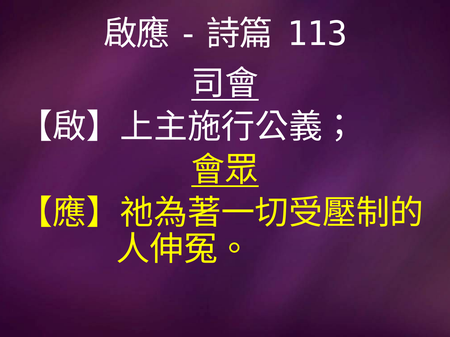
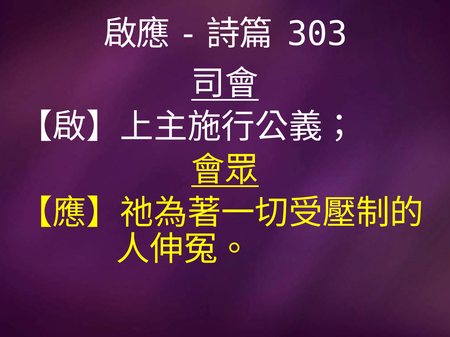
113: 113 -> 303
